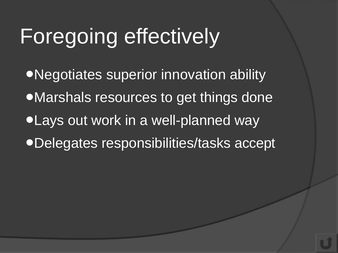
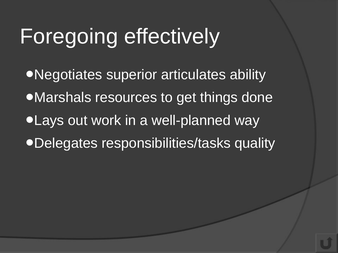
innovation: innovation -> articulates
accept: accept -> quality
